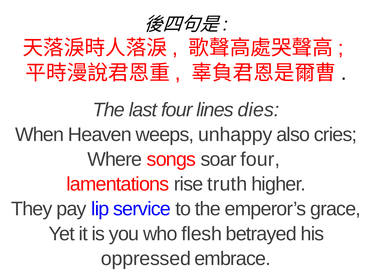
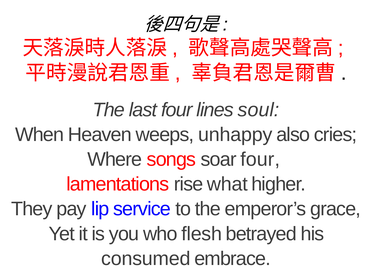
dies: dies -> soul
truth: truth -> what
oppressed: oppressed -> consumed
